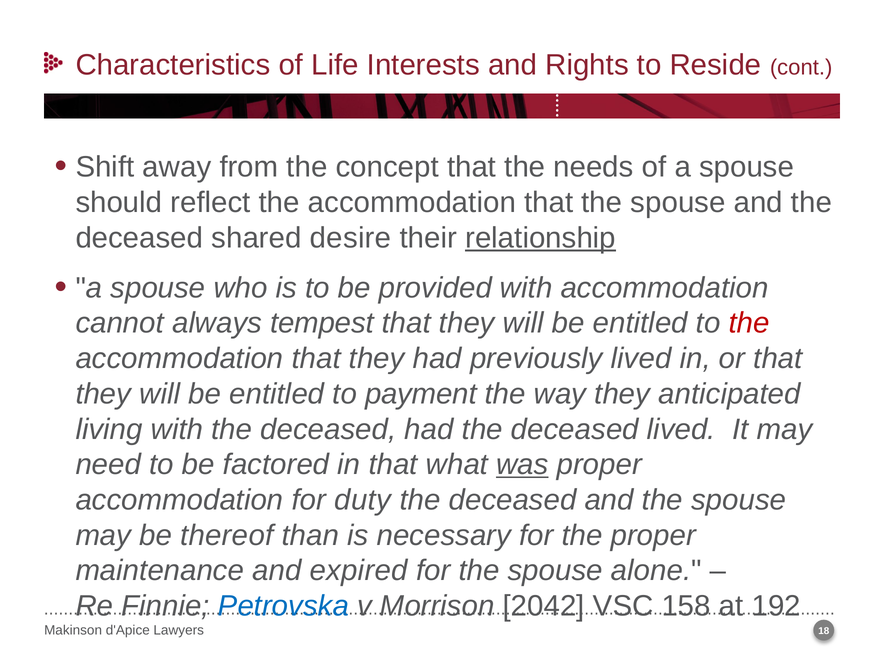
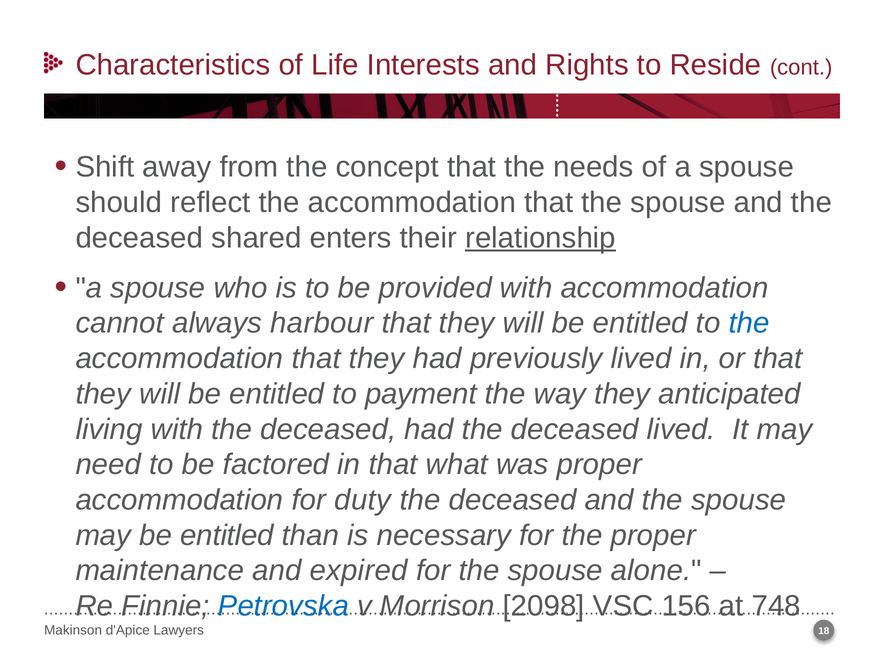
desire: desire -> enters
tempest: tempest -> harbour
the at (749, 323) colour: red -> blue
was underline: present -> none
may be thereof: thereof -> entitled
2042: 2042 -> 2098
158: 158 -> 156
192: 192 -> 748
